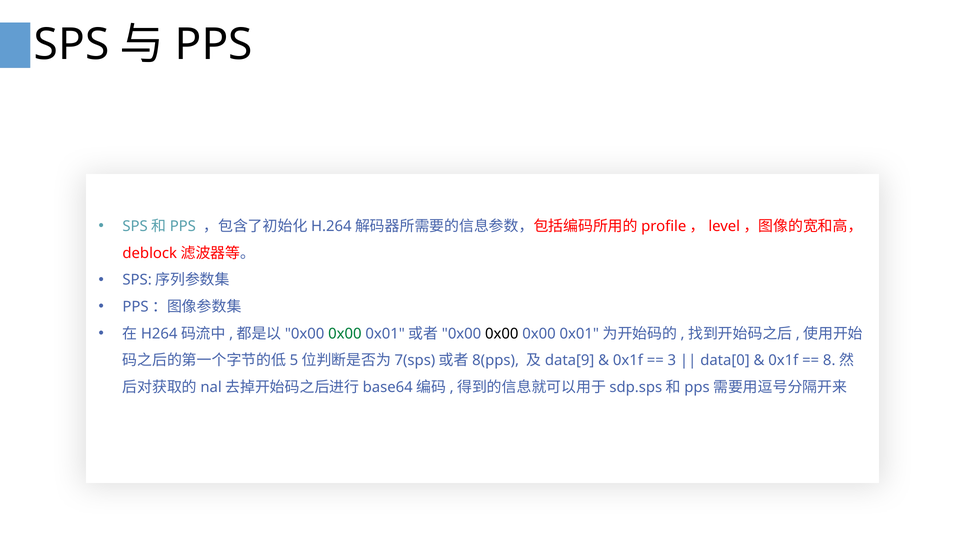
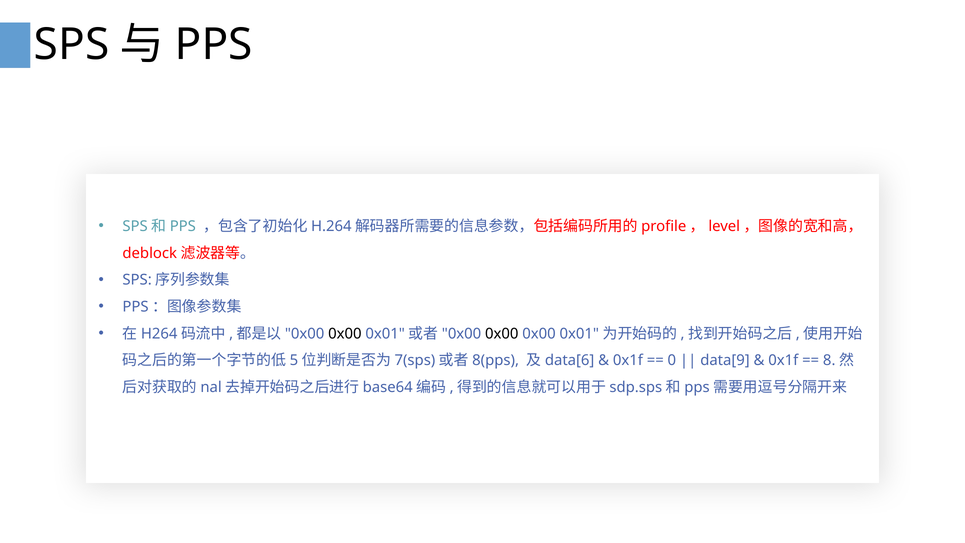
0x00 at (345, 334) colour: green -> black
data[9: data[9 -> data[6
3: 3 -> 0
data[0: data[0 -> data[9
